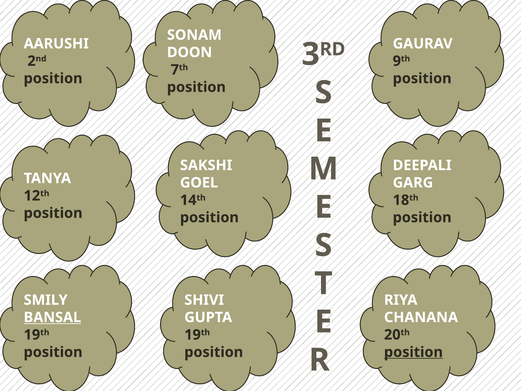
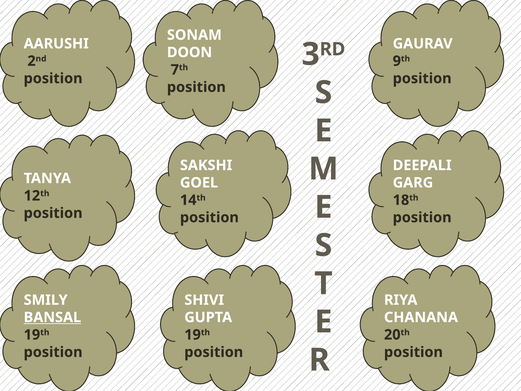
position at (413, 352) underline: present -> none
